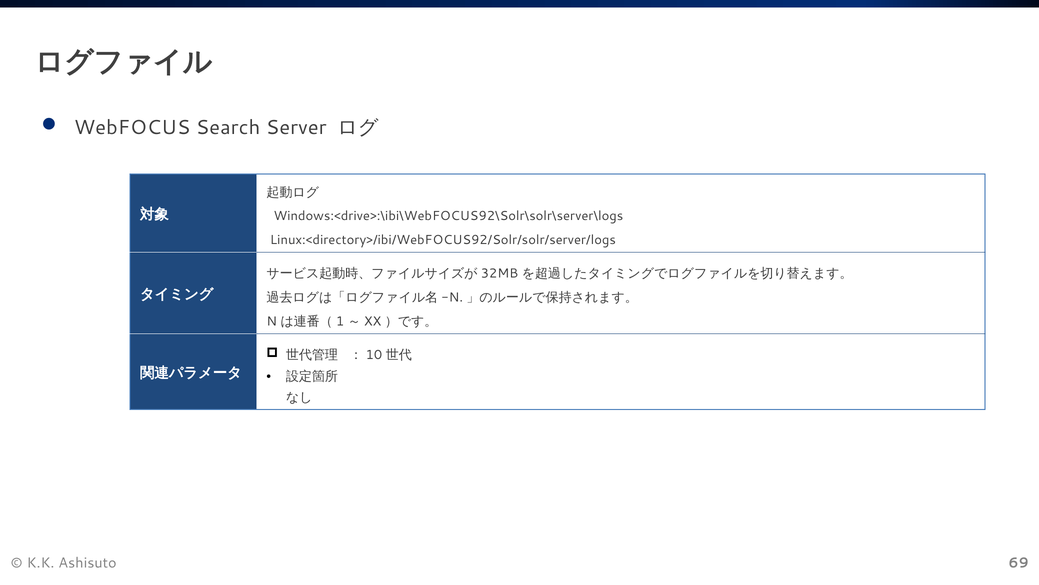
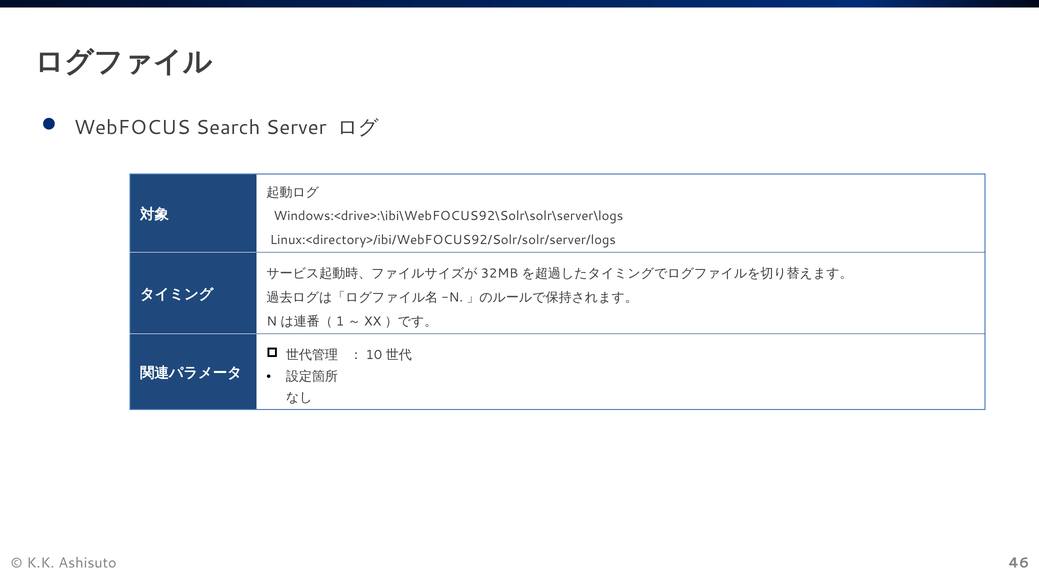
69: 69 -> 46
